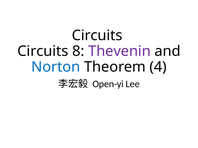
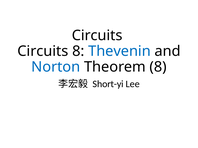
Thevenin colour: purple -> blue
Theorem 4: 4 -> 8
Open-yi: Open-yi -> Short-yi
